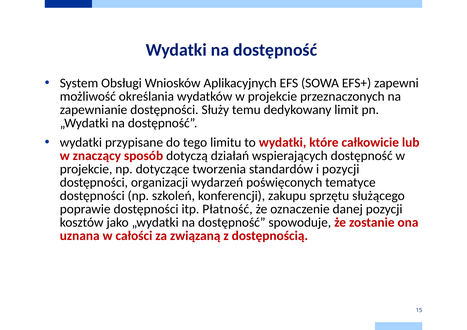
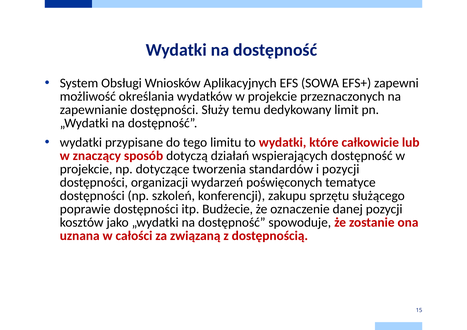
Płatność: Płatność -> Budżecie
